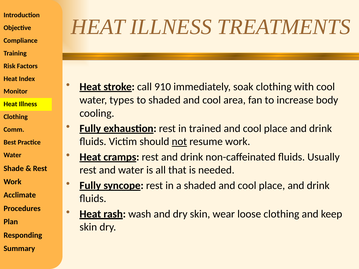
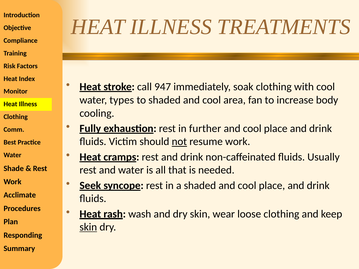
910: 910 -> 947
trained: trained -> further
Fully at (90, 186): Fully -> Seek
skin at (88, 227) underline: none -> present
